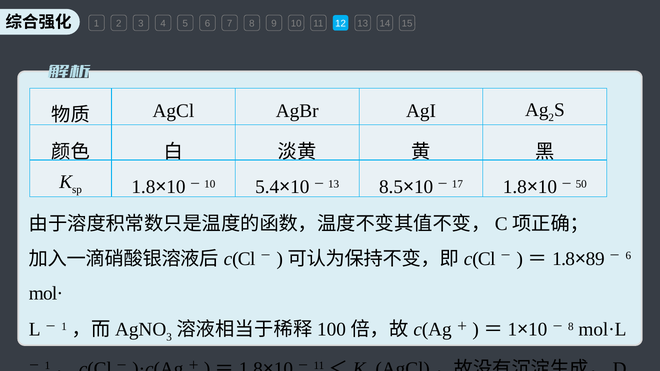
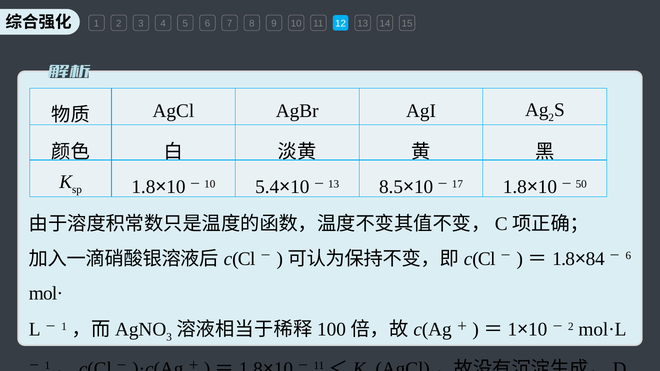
89: 89 -> 84
8 at (571, 327): 8 -> 2
